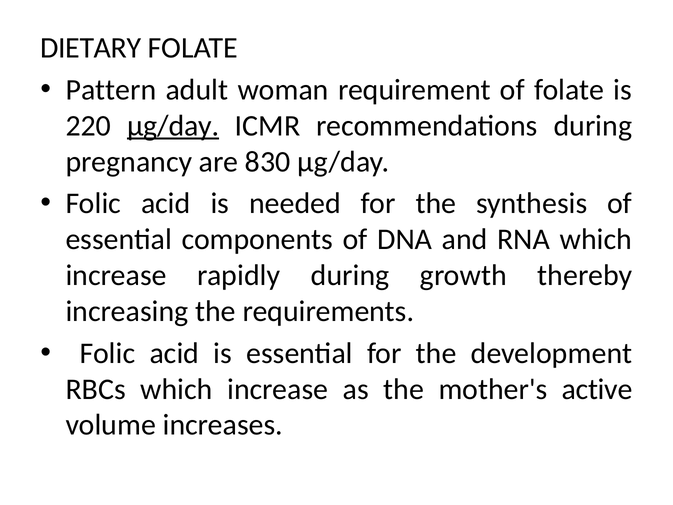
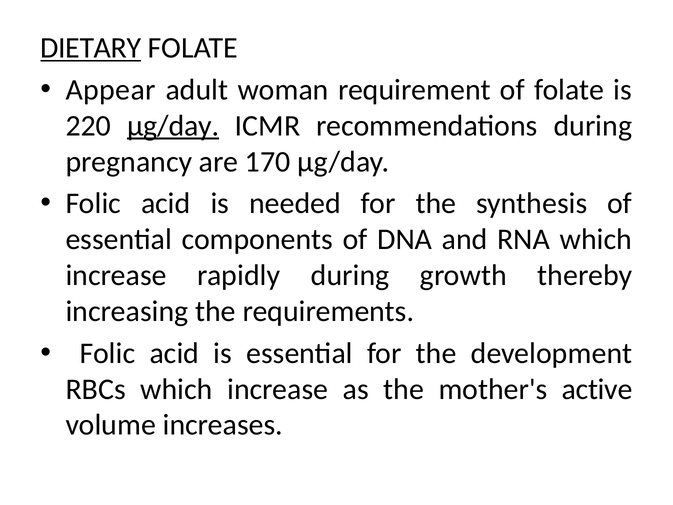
DIETARY underline: none -> present
Pattern: Pattern -> Appear
830: 830 -> 170
